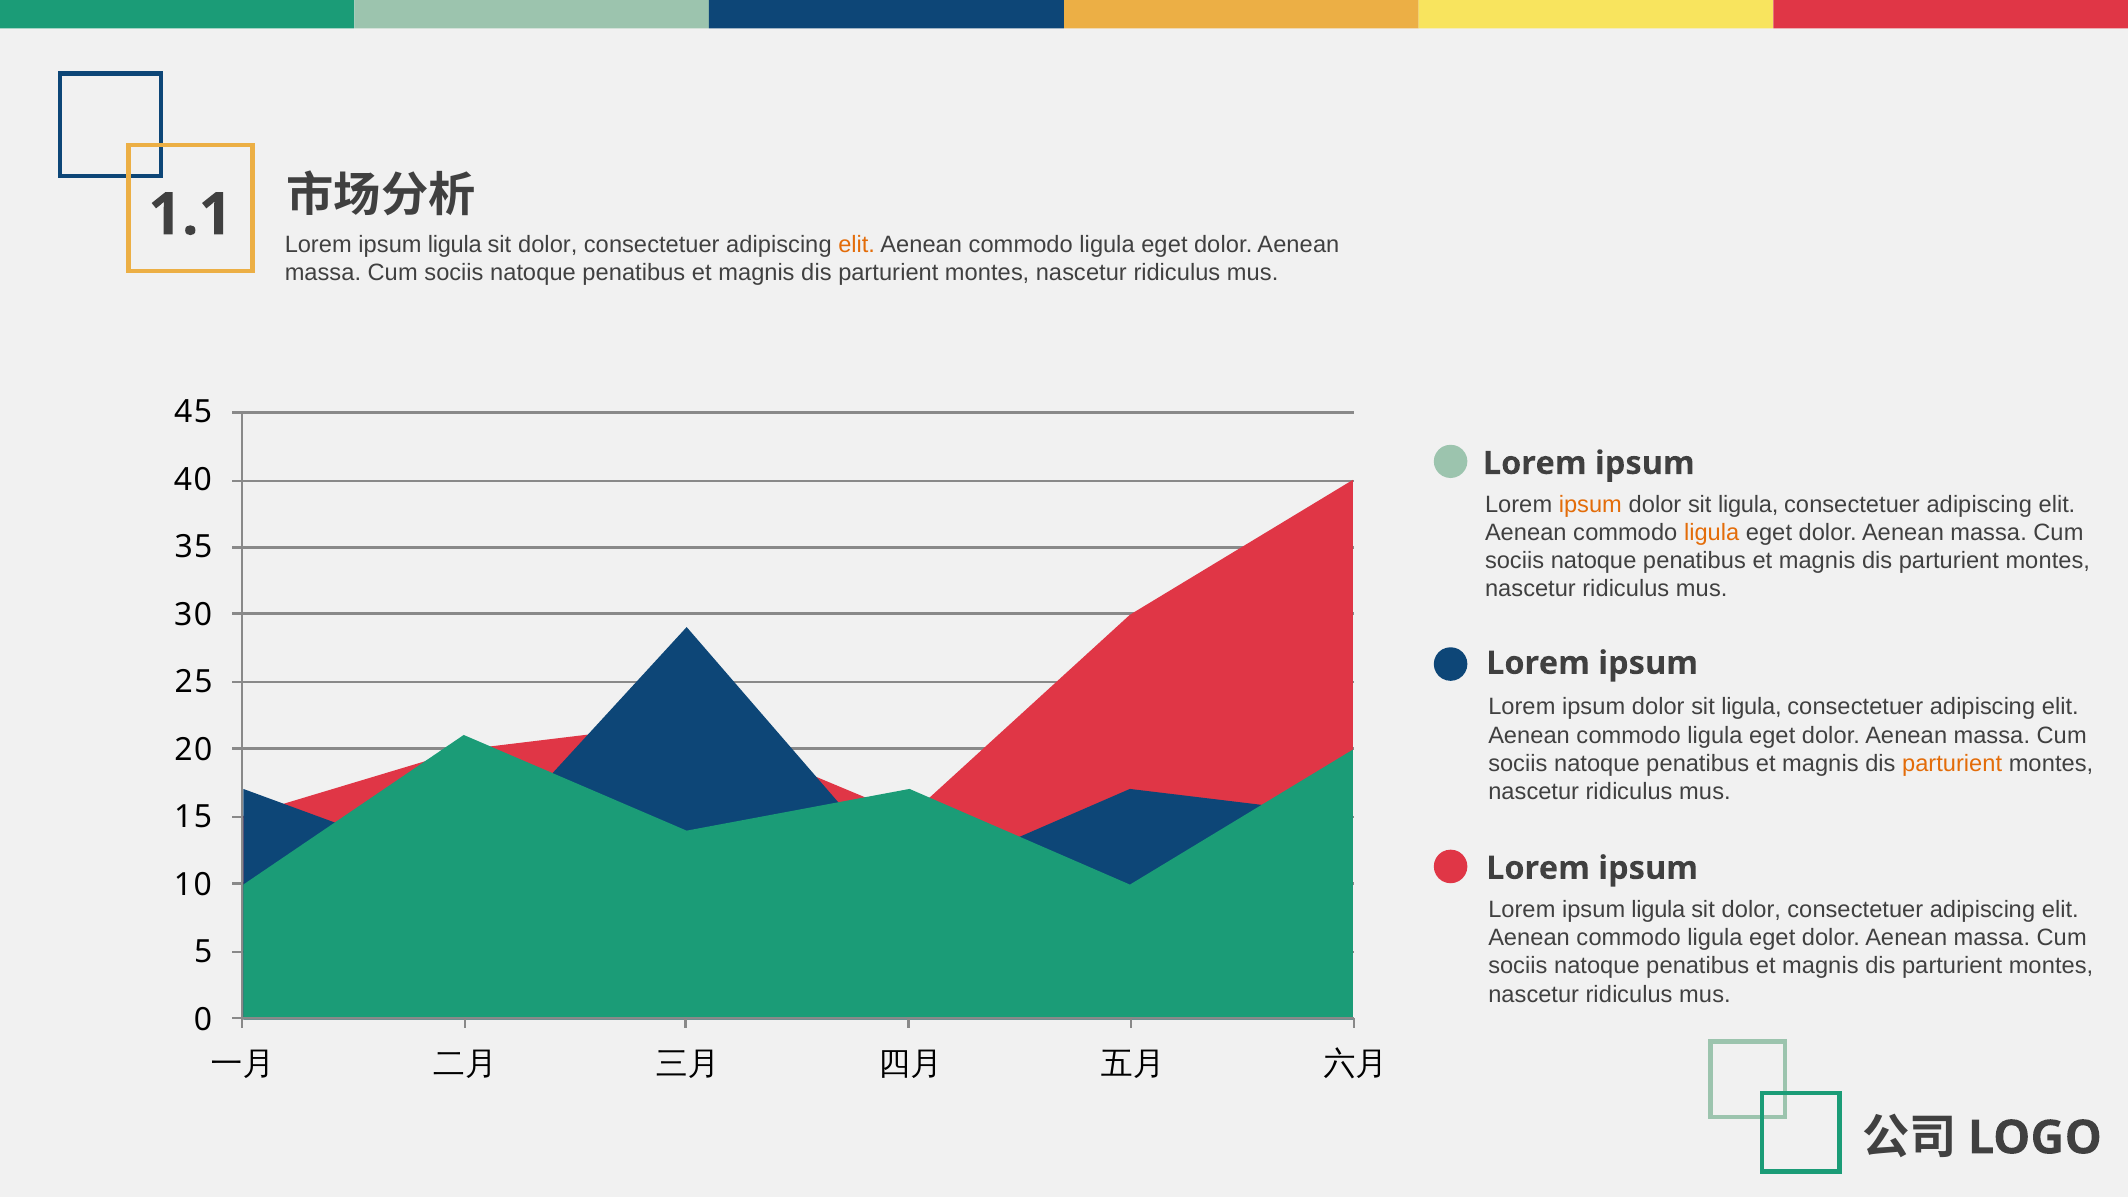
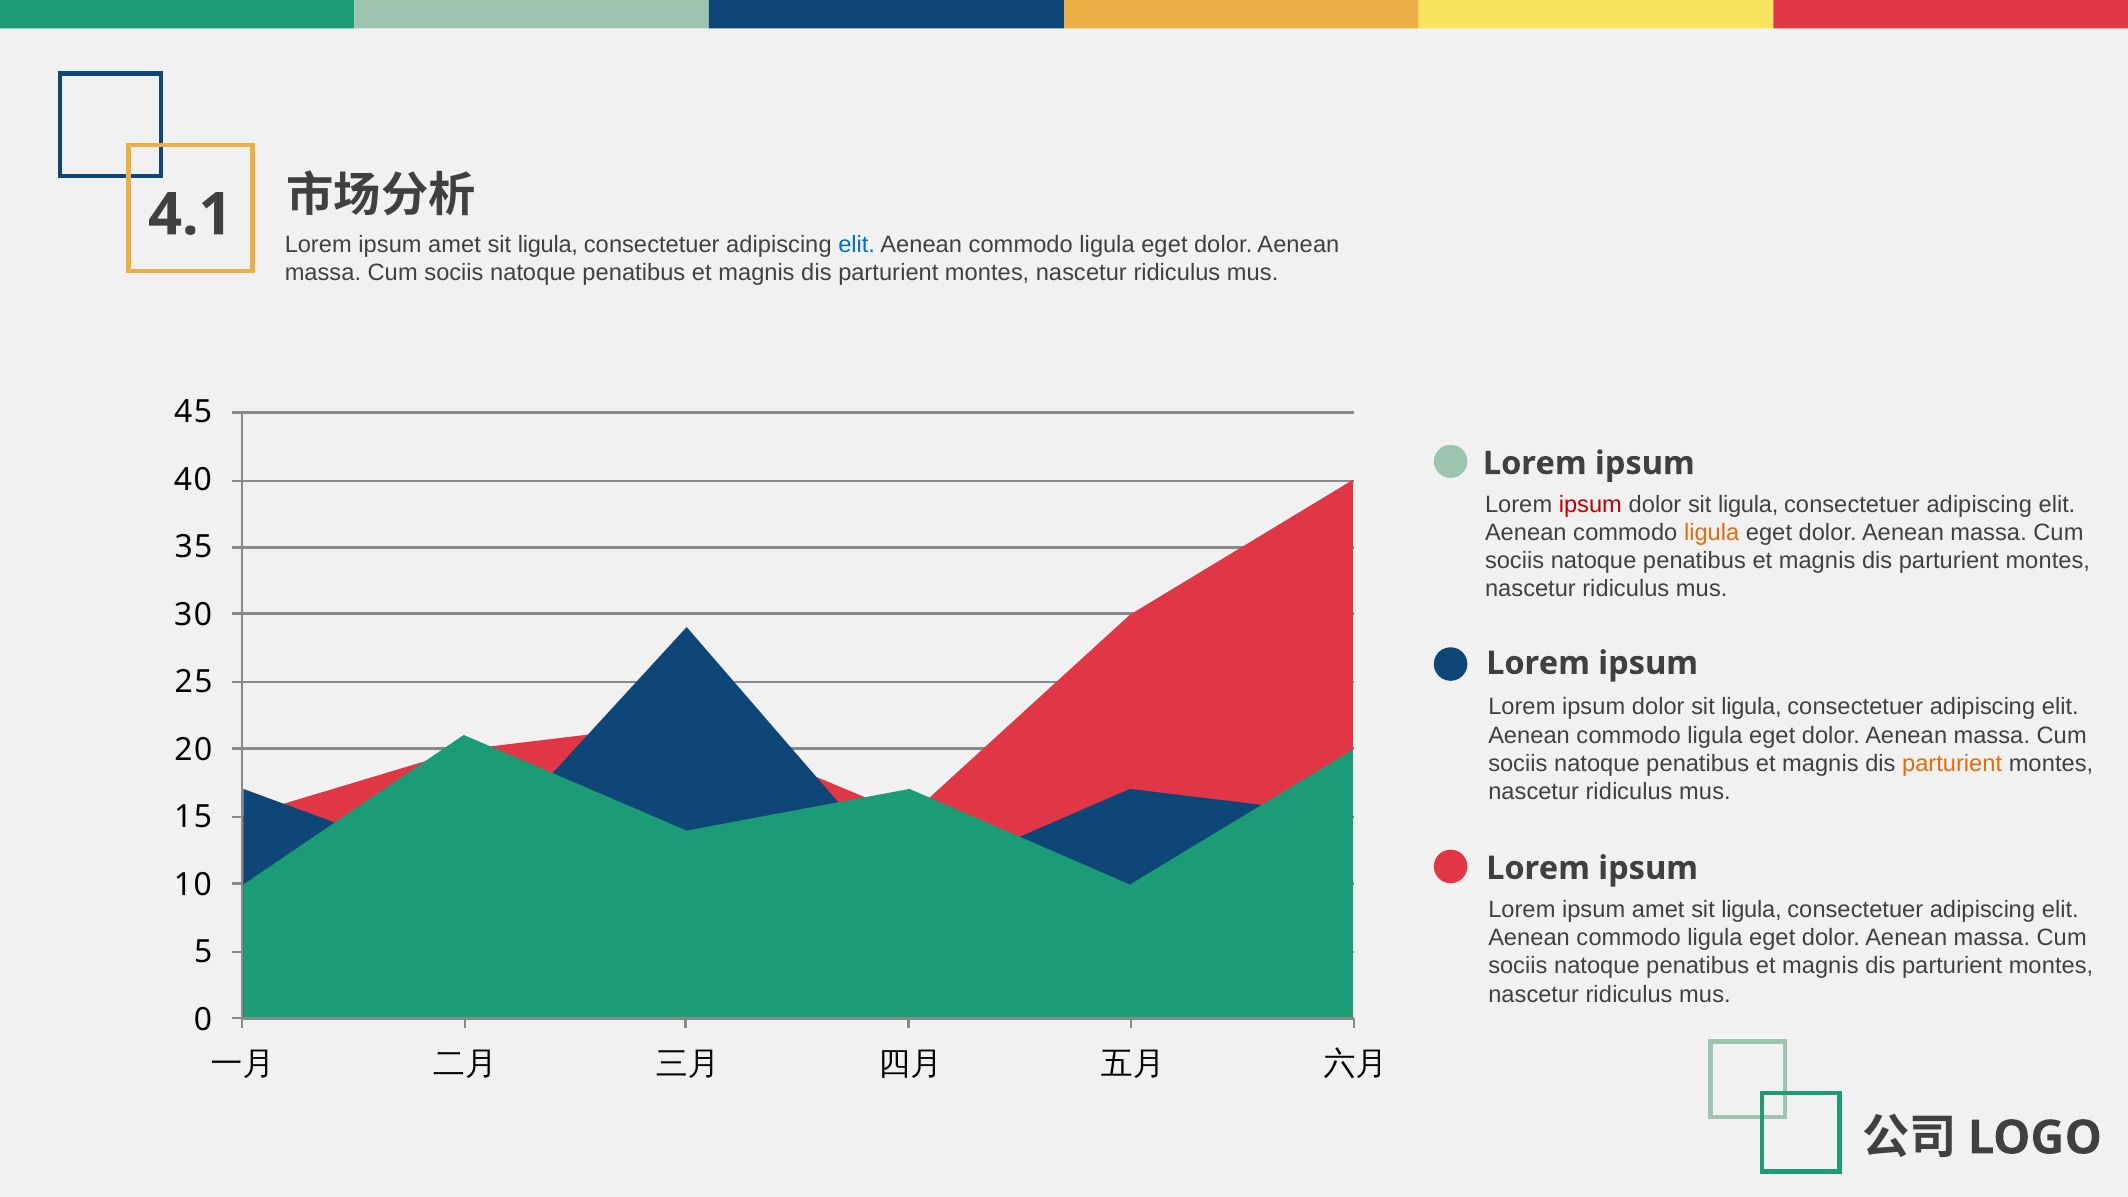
1.1: 1.1 -> 4.1
ligula at (455, 245): ligula -> amet
dolor at (548, 245): dolor -> ligula
elit at (857, 245) colour: orange -> blue
ipsum at (1590, 504) colour: orange -> red
ligula at (1658, 910): ligula -> amet
dolor at (1751, 910): dolor -> ligula
